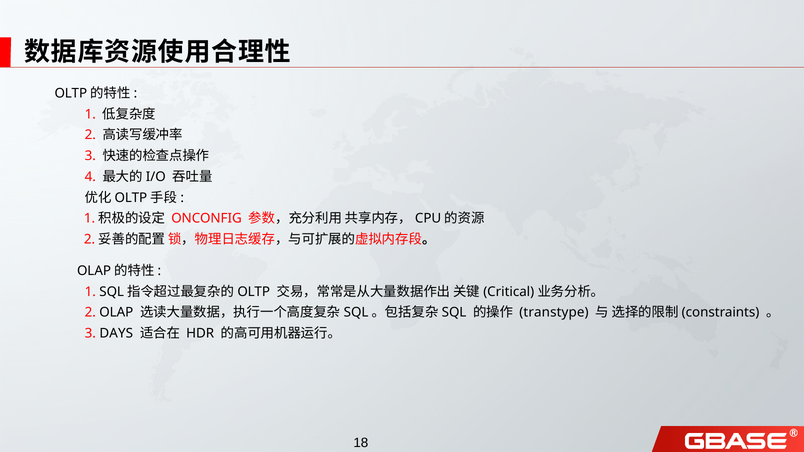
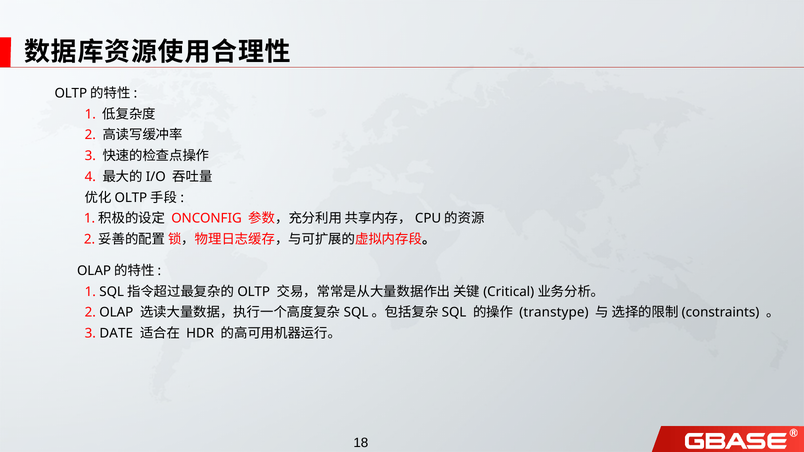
DAYS: DAYS -> DATE
